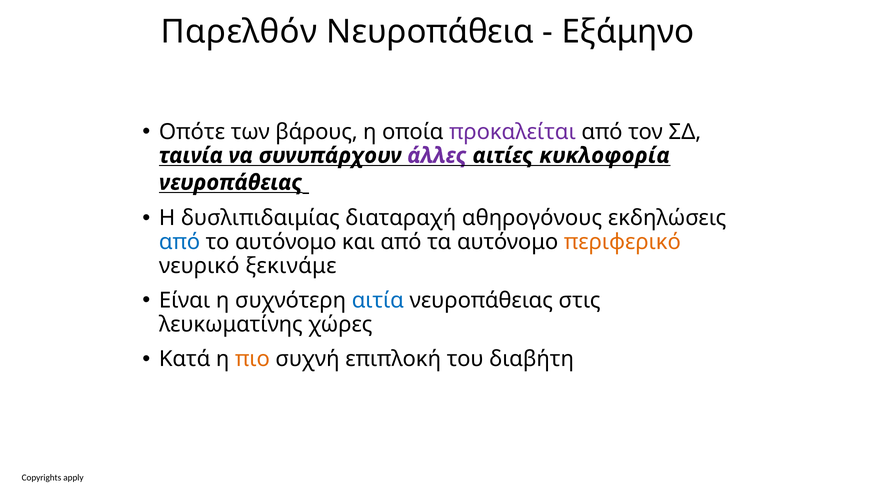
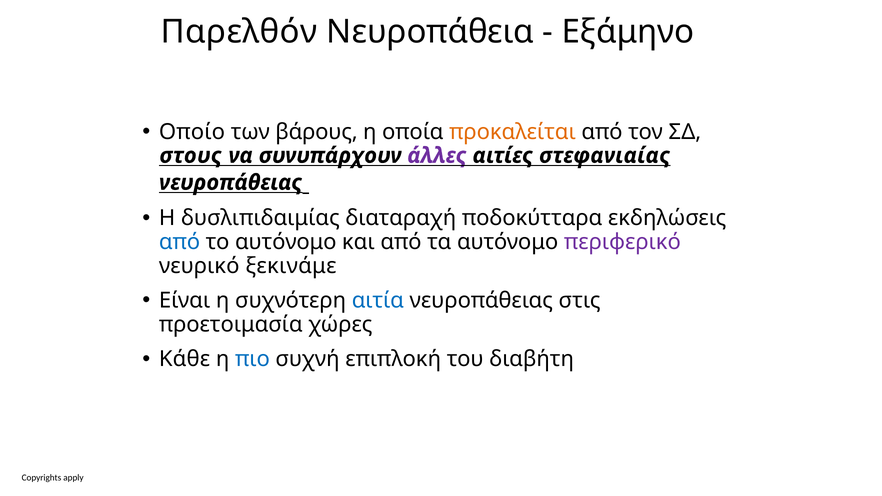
Οπότε: Οπότε -> Οποίο
προκαλείται colour: purple -> orange
ταινία: ταινία -> στους
κυκλοφορία: κυκλοφορία -> στεφανιαίας
αθηρογόνους: αθηρογόνους -> ποδοκύτταρα
περιφερικό colour: orange -> purple
λευκωματίνης: λευκωματίνης -> προετοιμασία
Κατά: Κατά -> Κάθε
πιο colour: orange -> blue
